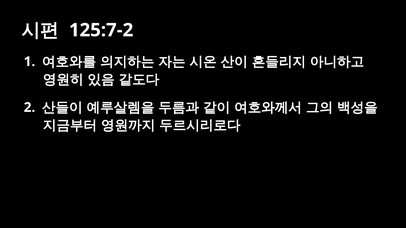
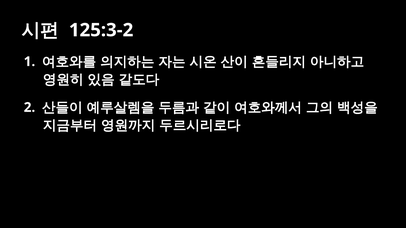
125:7-2: 125:7-2 -> 125:3-2
